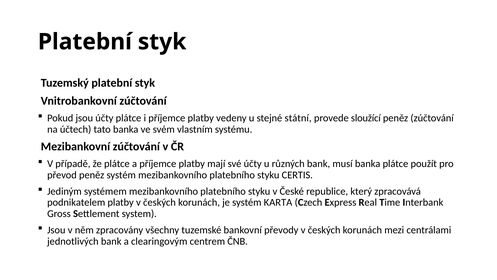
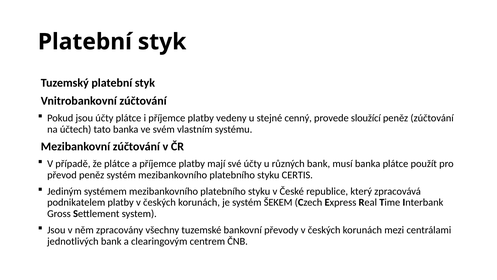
státní: státní -> cenný
KARTA: KARTA -> ŠEKEM
